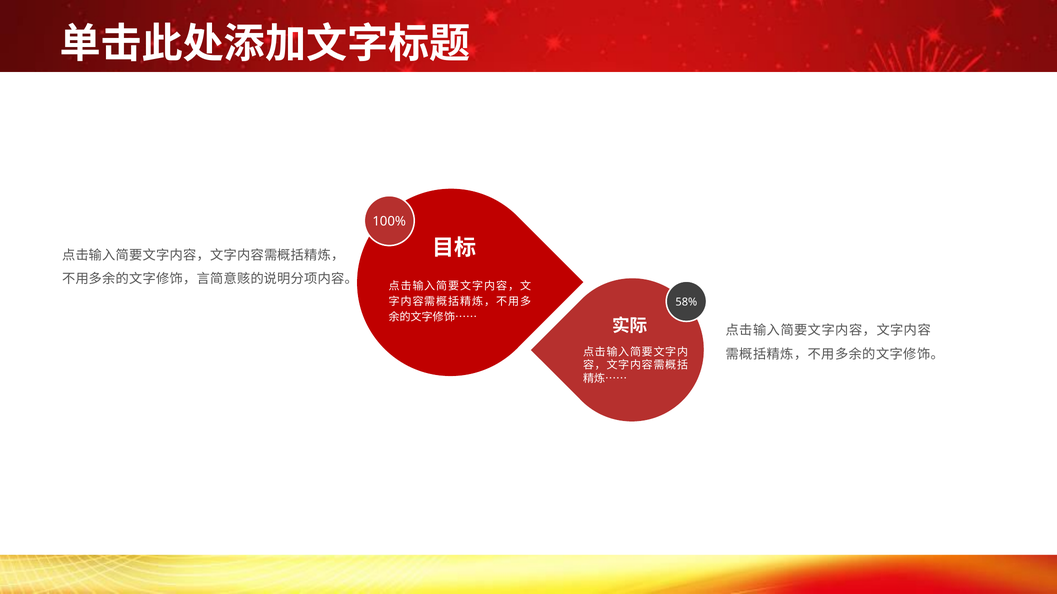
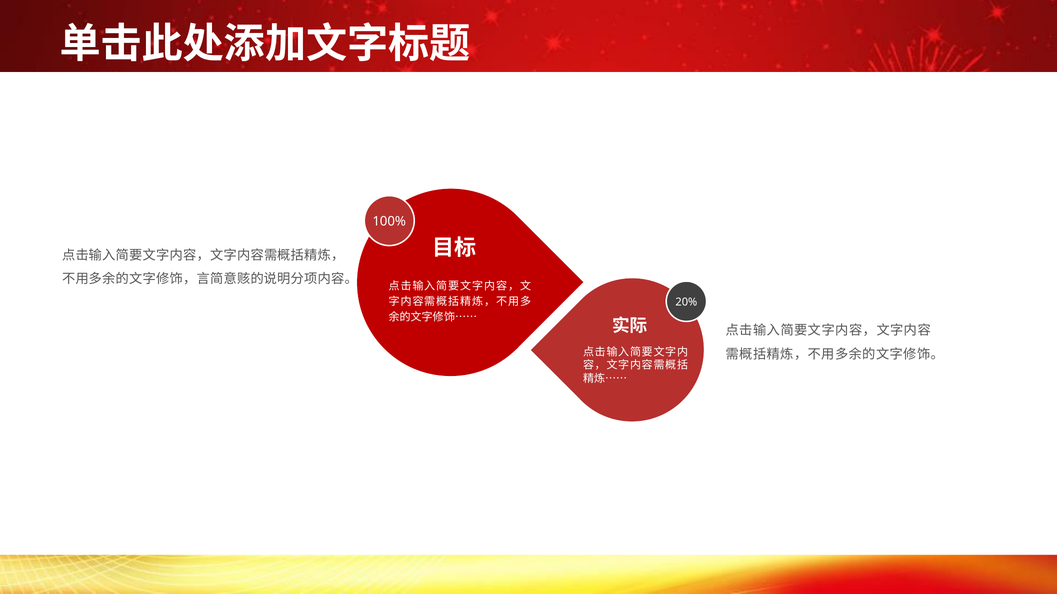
58%: 58% -> 20%
